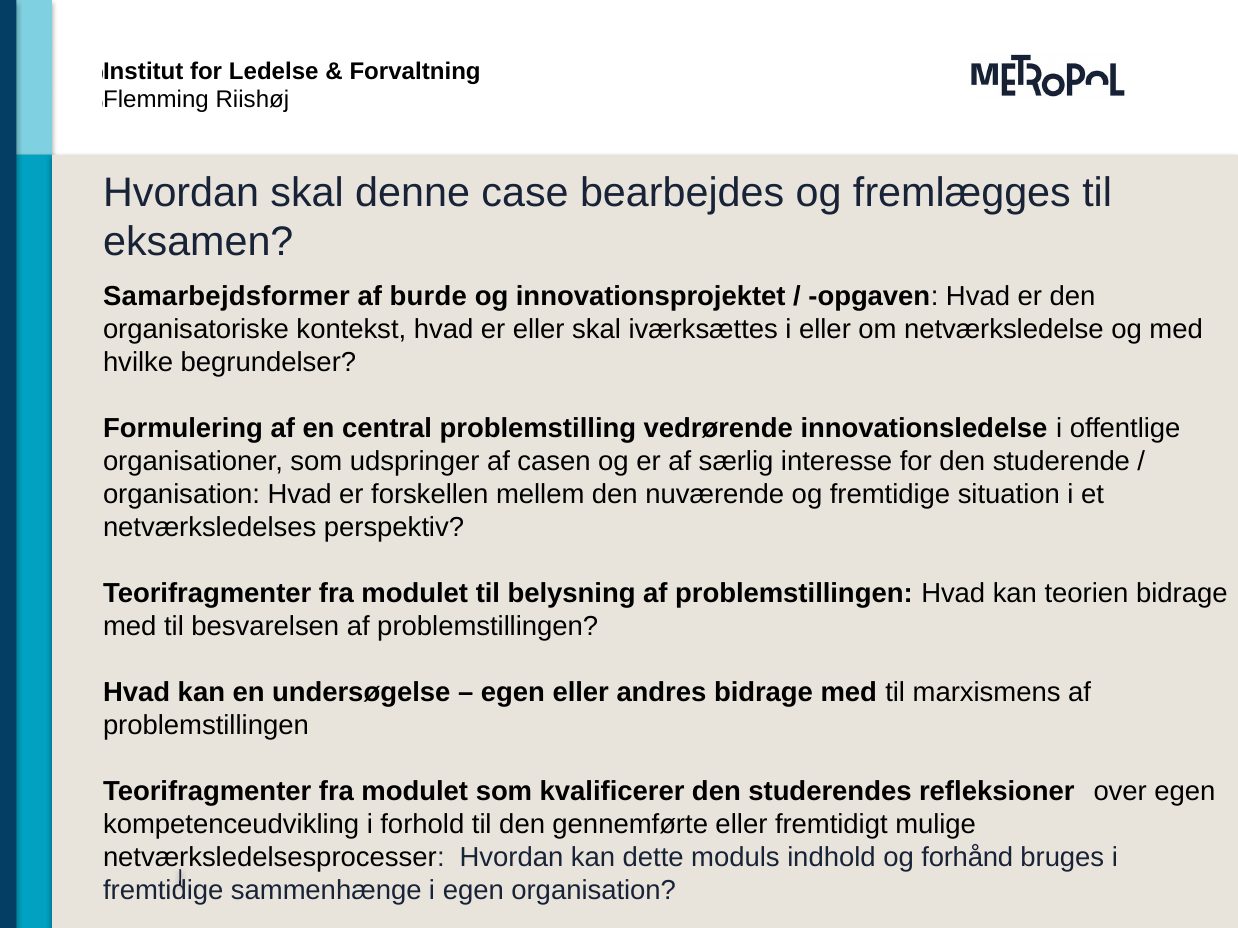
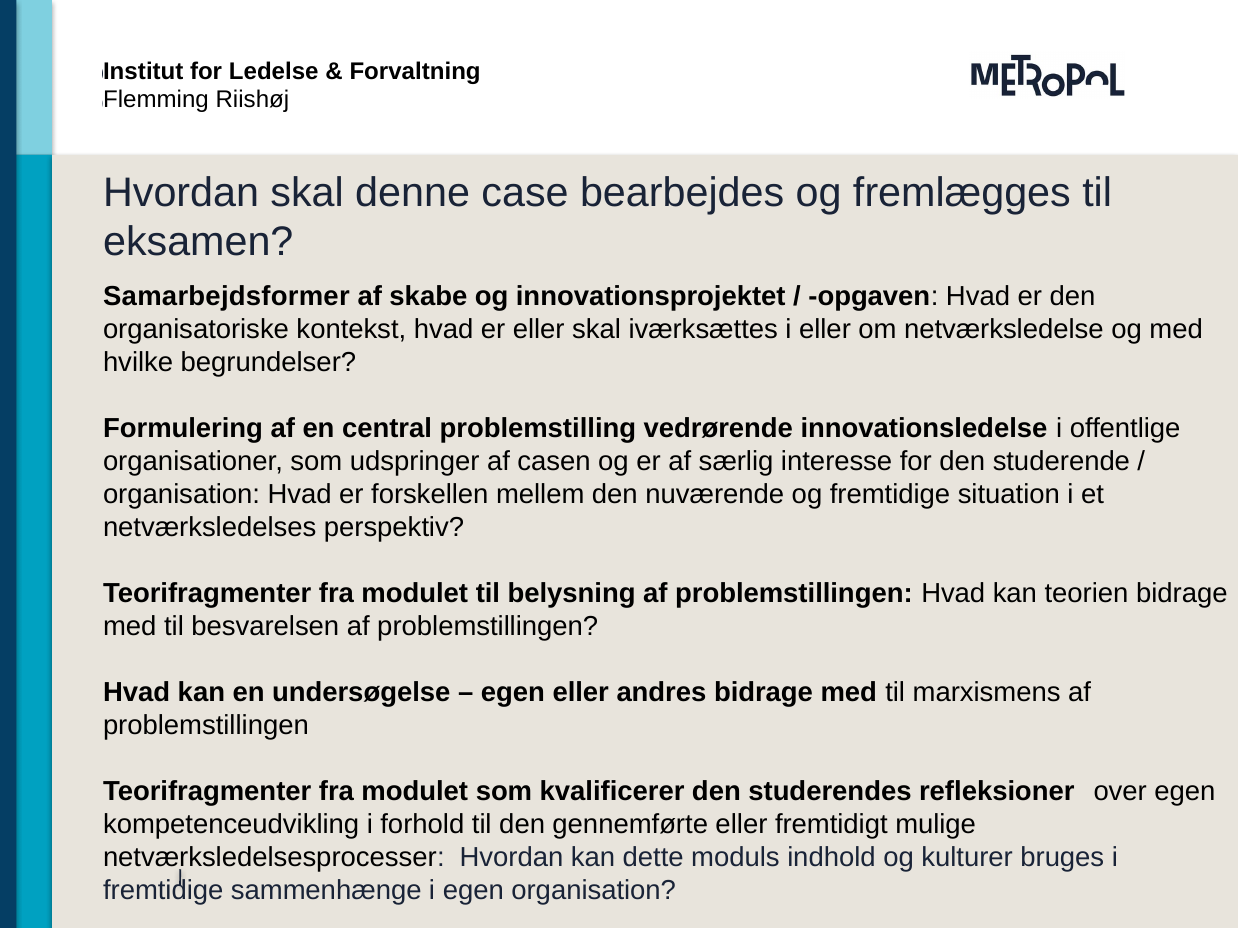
burde: burde -> skabe
forhånd: forhånd -> kulturer
